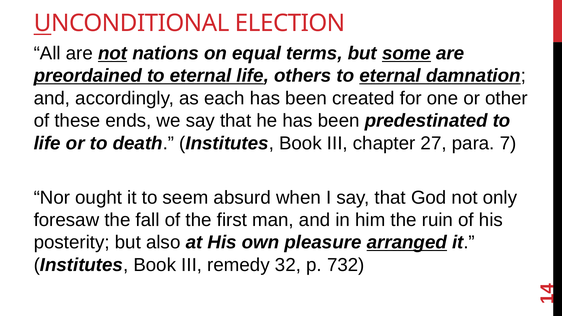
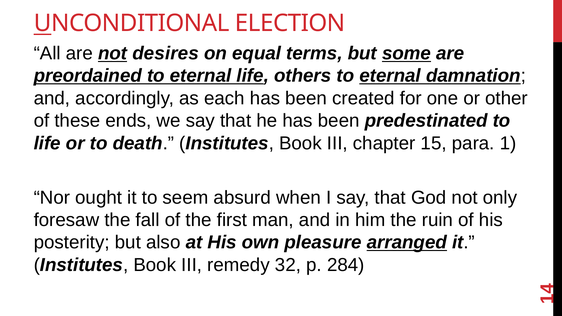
nations: nations -> desires
27: 27 -> 15
para 7: 7 -> 1
732: 732 -> 284
